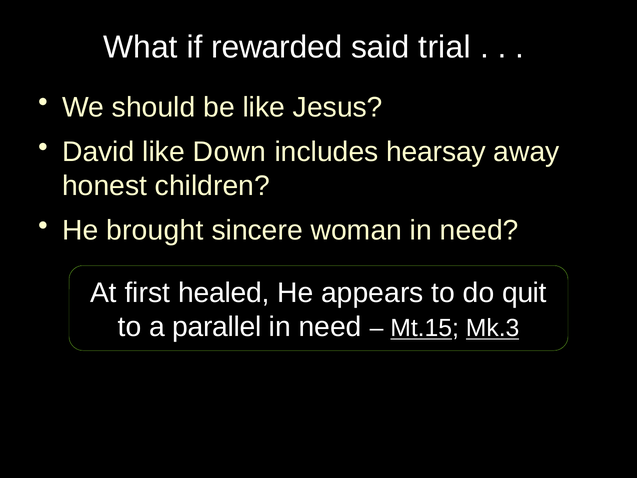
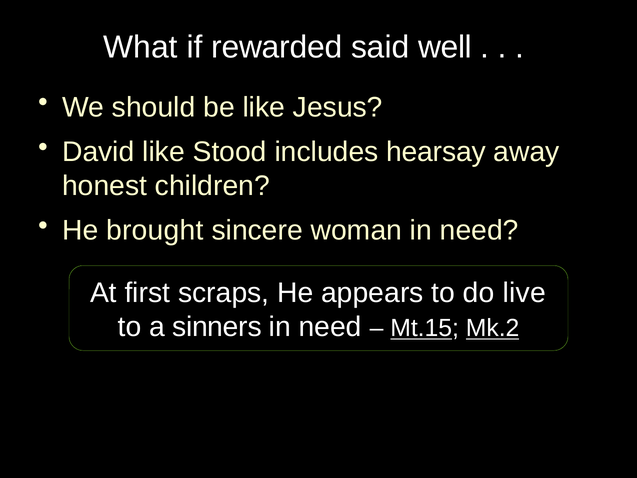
trial: trial -> well
Down: Down -> Stood
healed: healed -> scraps
quit: quit -> live
parallel: parallel -> sinners
Mk.3: Mk.3 -> Mk.2
